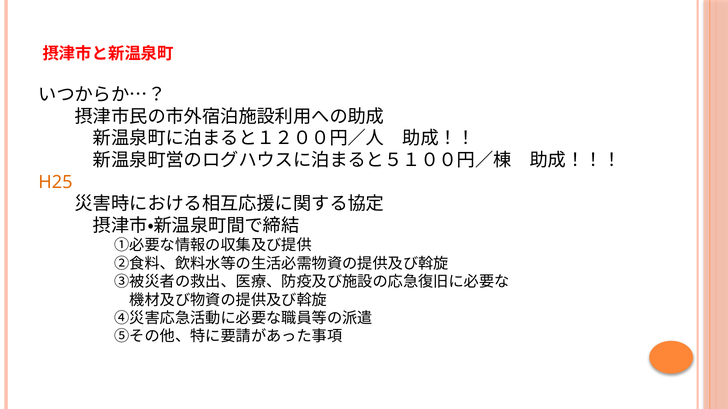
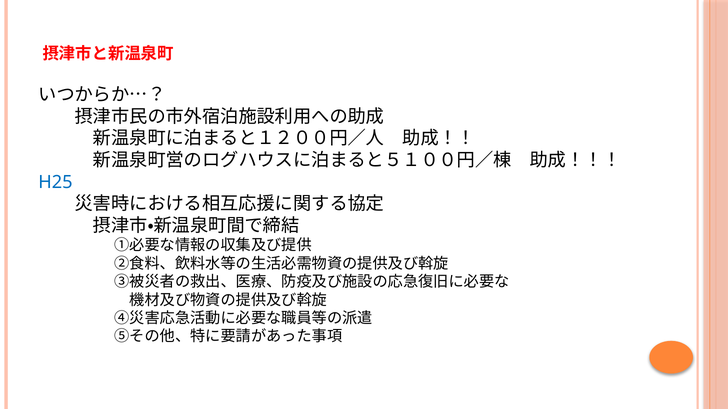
H25 colour: orange -> blue
